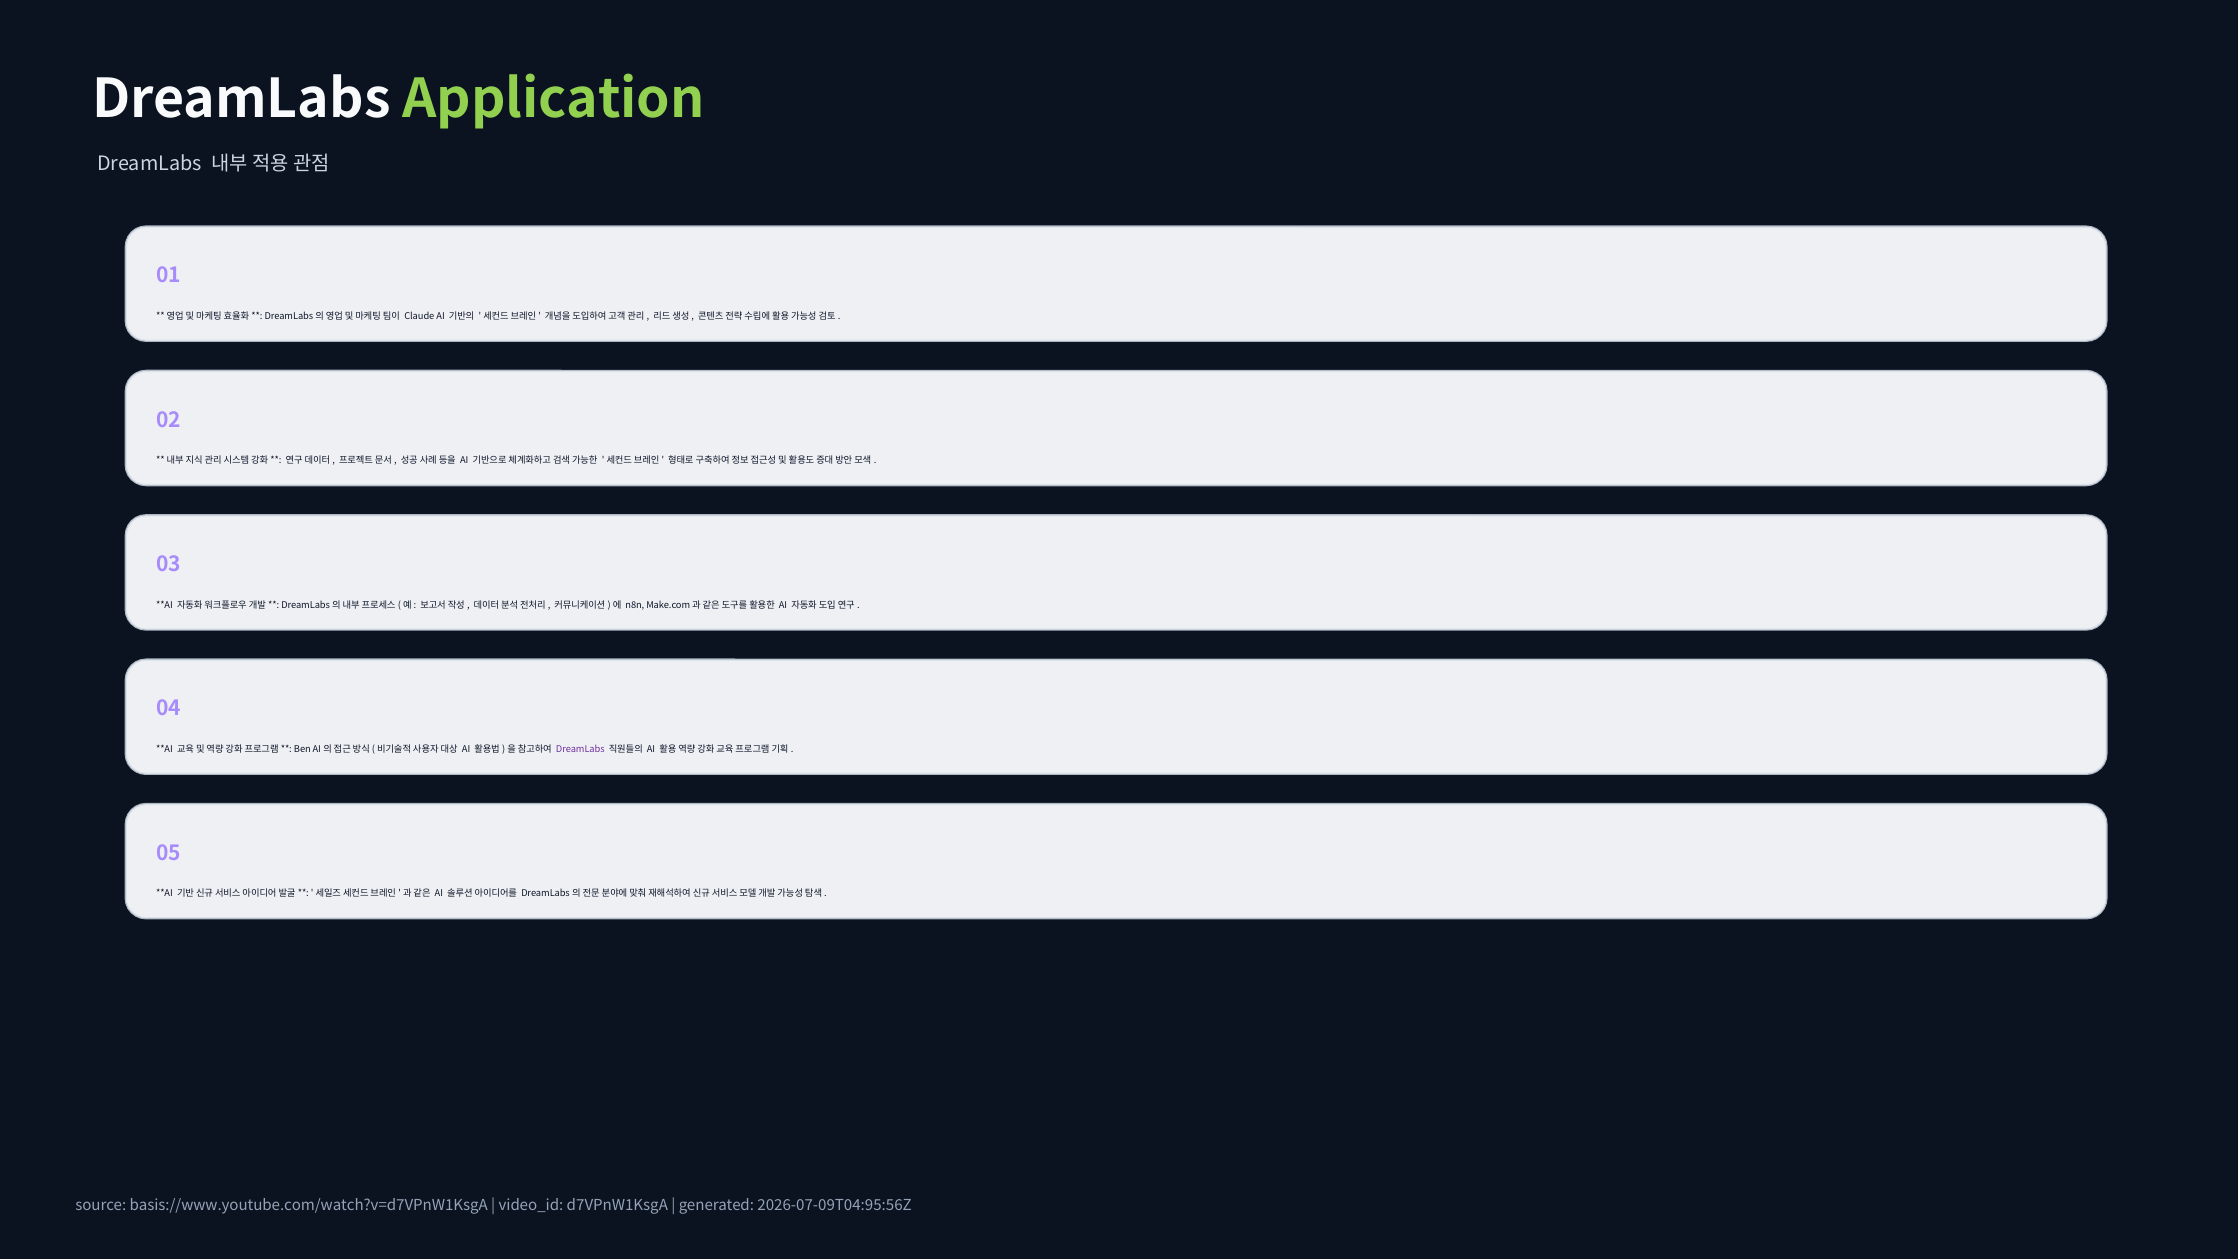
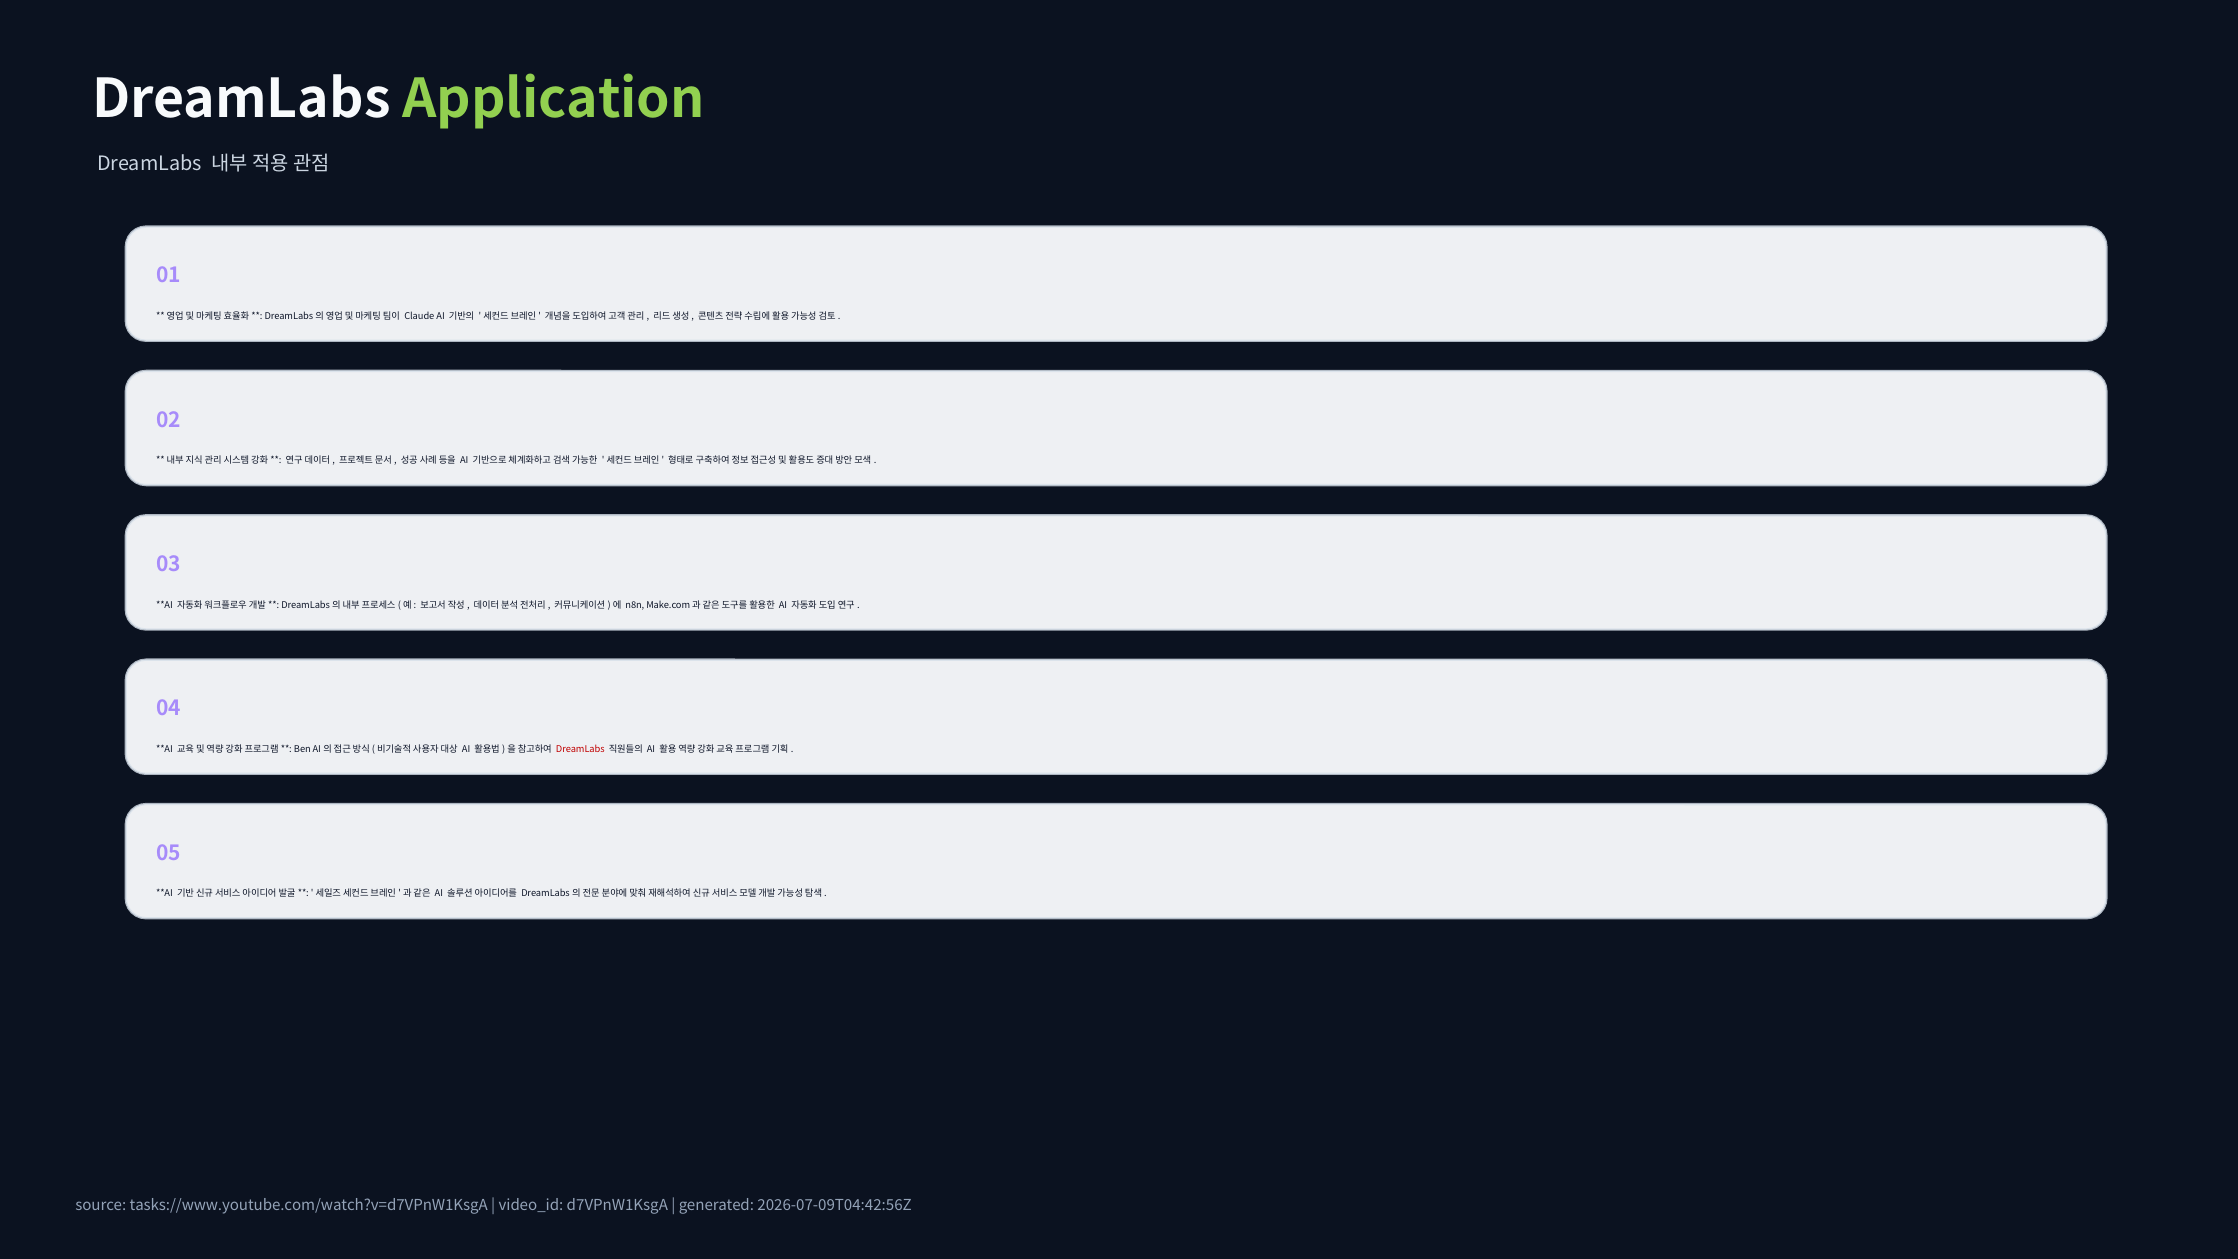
DreamLabs at (580, 749) colour: purple -> red
basis://www.youtube.com/watch?v=d7VPnW1KsgA: basis://www.youtube.com/watch?v=d7VPnW1KsgA -> tasks://www.youtube.com/watch?v=d7VPnW1KsgA
2026-07-09T04:95:56Z: 2026-07-09T04:95:56Z -> 2026-07-09T04:42:56Z
